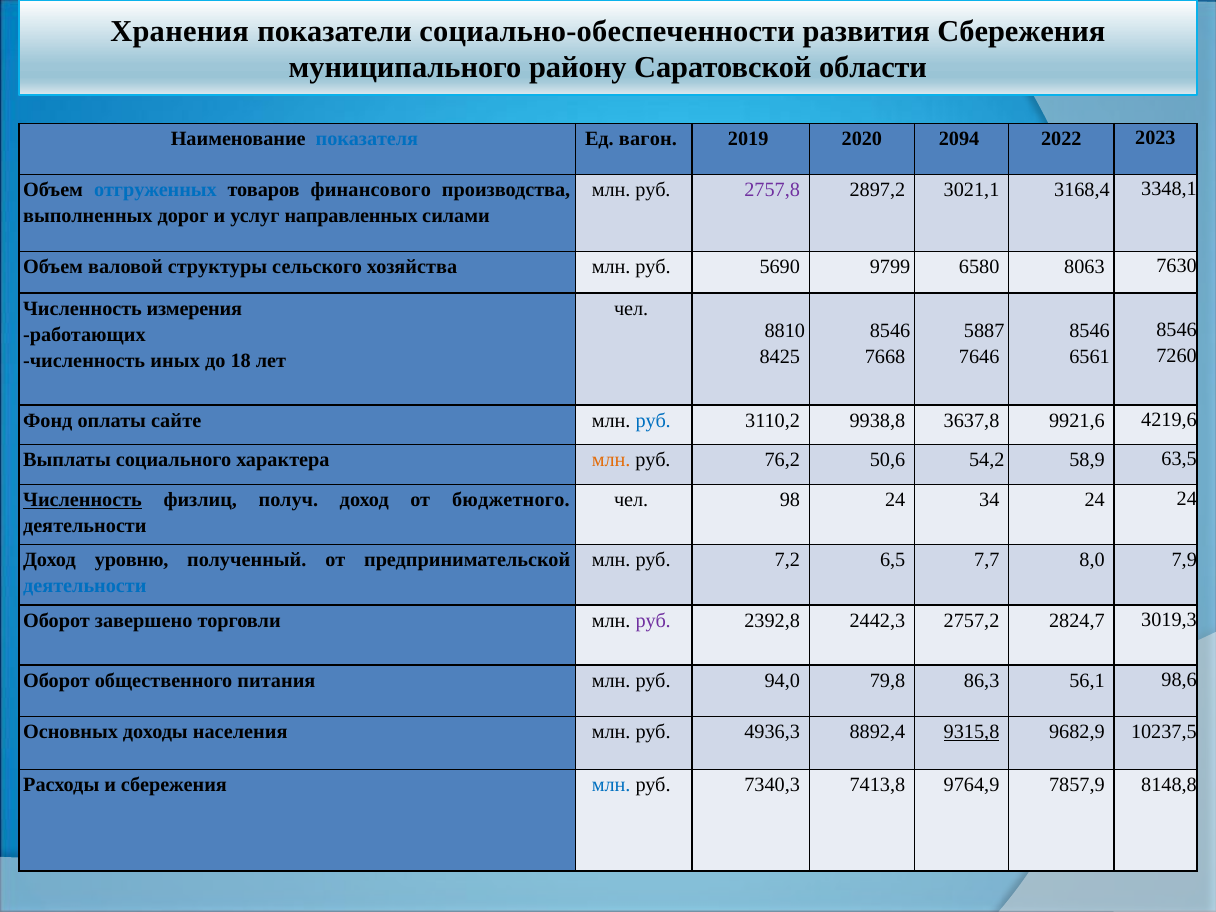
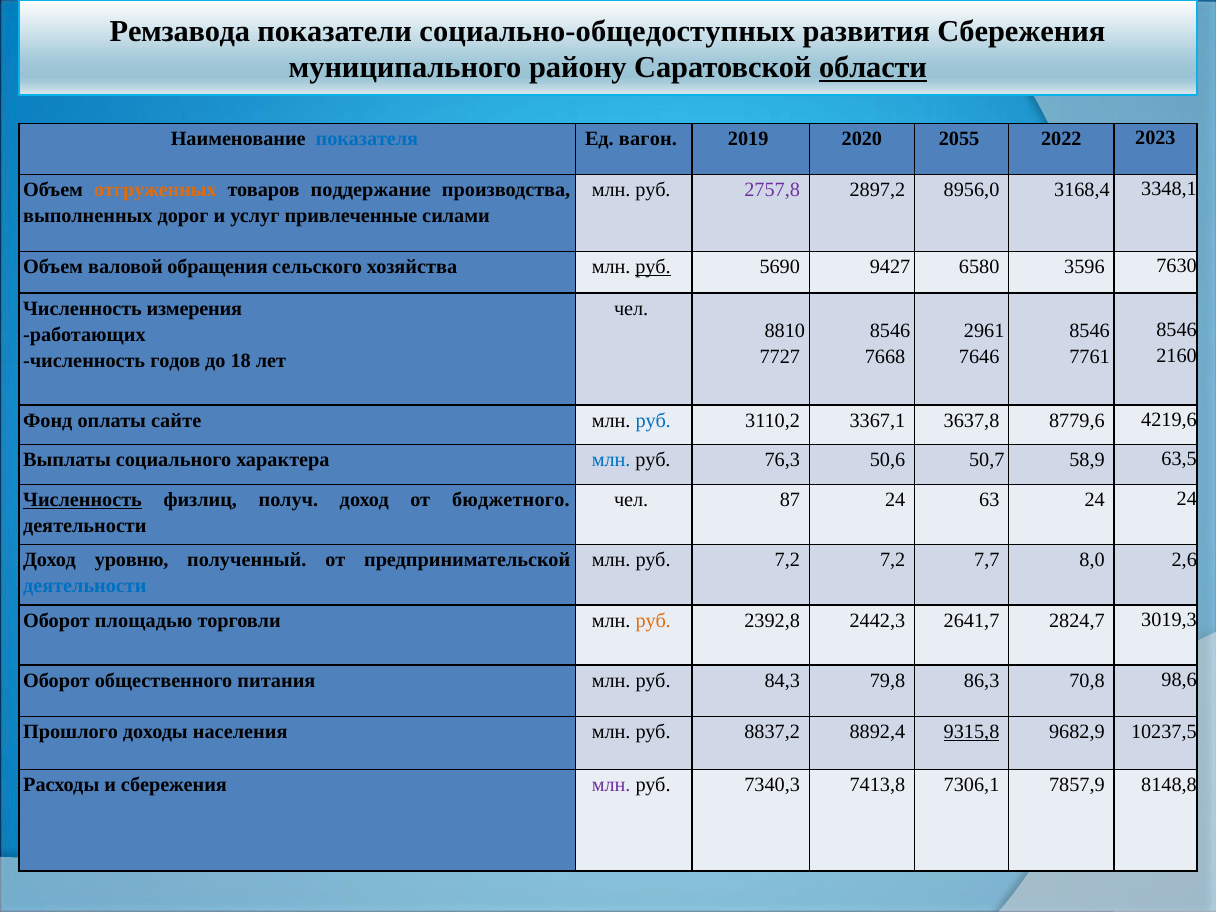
Хранения: Хранения -> Ремзавода
социально-обеспеченности: социально-обеспеченности -> социально-общедоступных
области underline: none -> present
2094: 2094 -> 2055
отгруженных colour: blue -> orange
финансового: финансового -> поддержание
3021,1: 3021,1 -> 8956,0
направленных: направленных -> привлеченные
структуры: структуры -> обращения
руб at (653, 267) underline: none -> present
9799: 9799 -> 9427
8063: 8063 -> 3596
5887: 5887 -> 2961
7260: 7260 -> 2160
8425: 8425 -> 7727
6561: 6561 -> 7761
иных: иных -> годов
9938,8: 9938,8 -> 3367,1
9921,6: 9921,6 -> 8779,6
млн at (611, 460) colour: orange -> blue
76,2: 76,2 -> 76,3
54,2: 54,2 -> 50,7
98: 98 -> 87
34: 34 -> 63
7,2 6,5: 6,5 -> 7,2
7,9: 7,9 -> 2,6
завершено: завершено -> площадью
руб at (653, 620) colour: purple -> orange
2757,2: 2757,2 -> 2641,7
94,0: 94,0 -> 84,3
56,1: 56,1 -> 70,8
Основных: Основных -> Прошлого
4936,3: 4936,3 -> 8837,2
млн at (611, 785) colour: blue -> purple
9764,9: 9764,9 -> 7306,1
